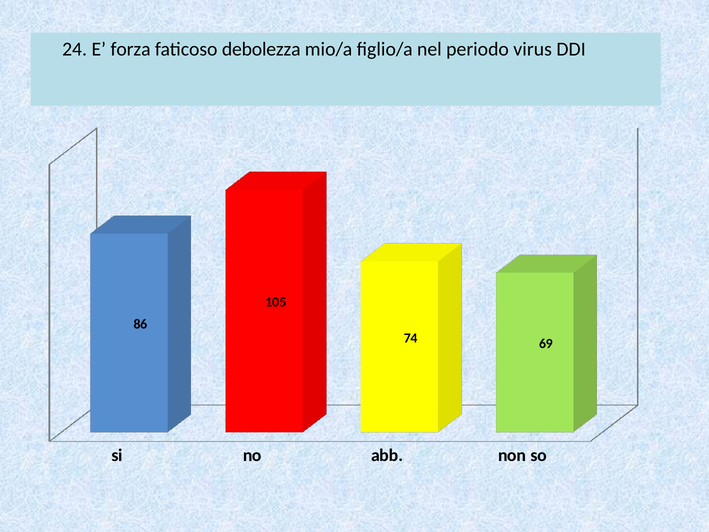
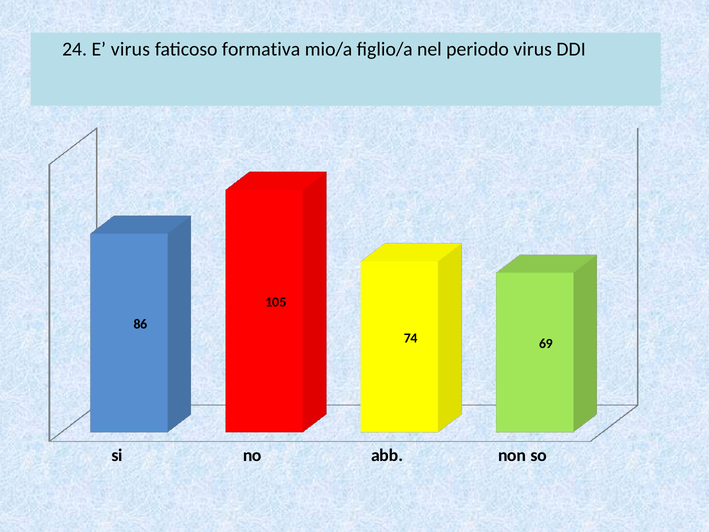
E forza: forza -> virus
debolezza: debolezza -> formativa
